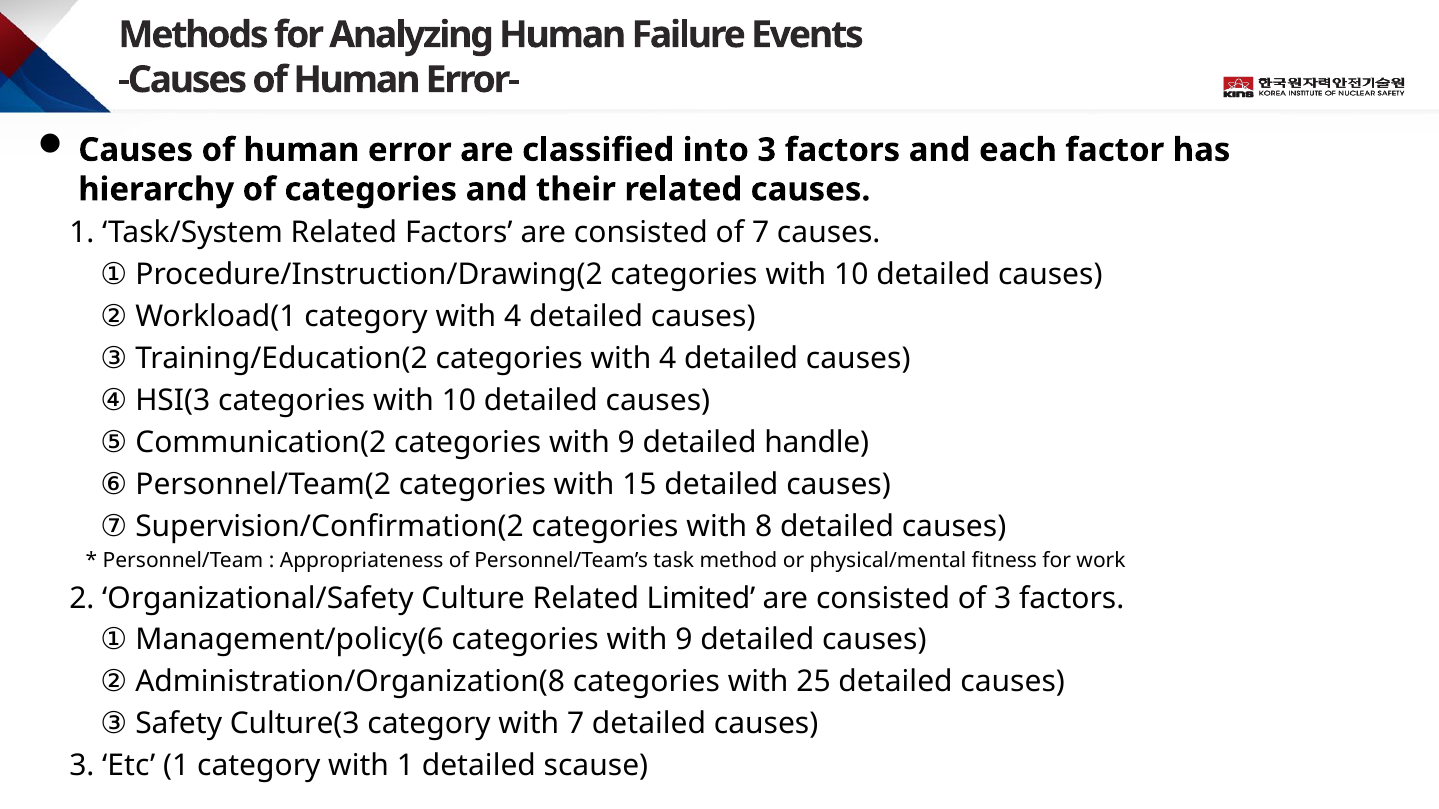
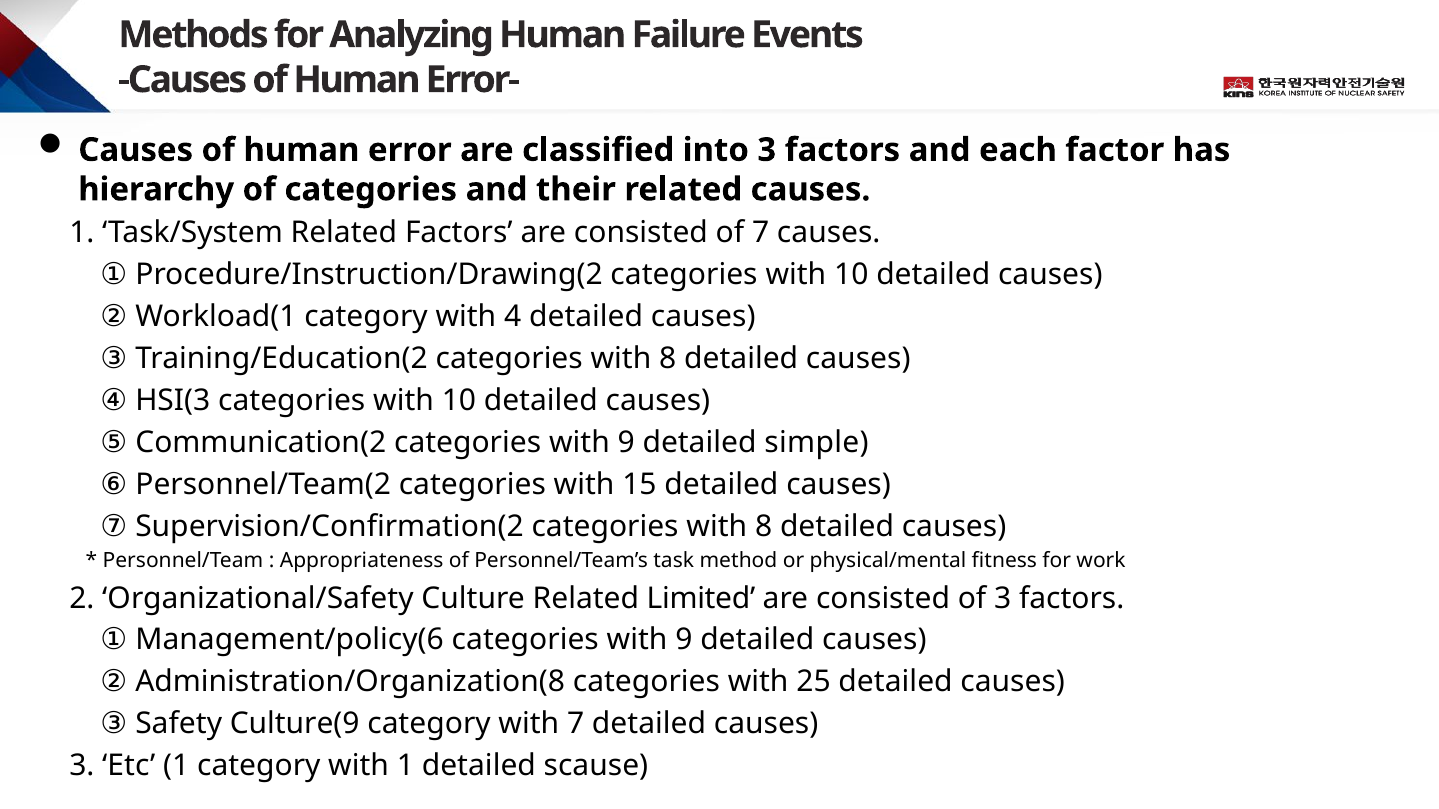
Training/Education(2 categories with 4: 4 -> 8
handle: handle -> simple
Culture(3: Culture(3 -> Culture(9
